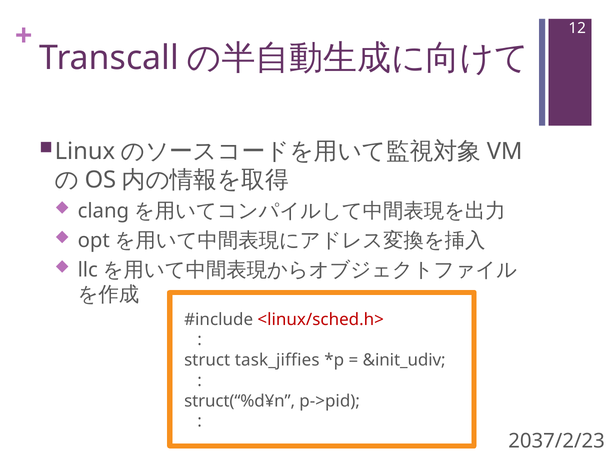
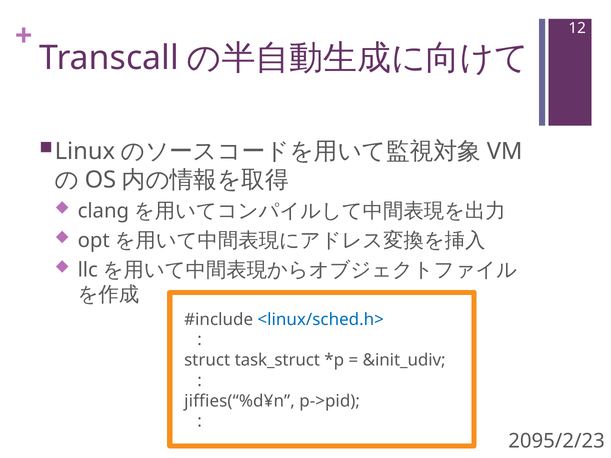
<linux/sched.h> colour: red -> blue
task_jiffies: task_jiffies -> task_struct
struct(“%d¥n: struct(“%d¥n -> jiffies(“%d¥n
2037/2/23: 2037/2/23 -> 2095/2/23
